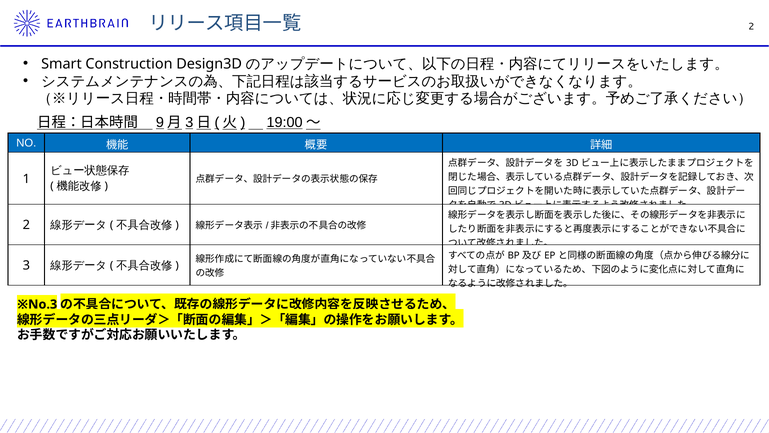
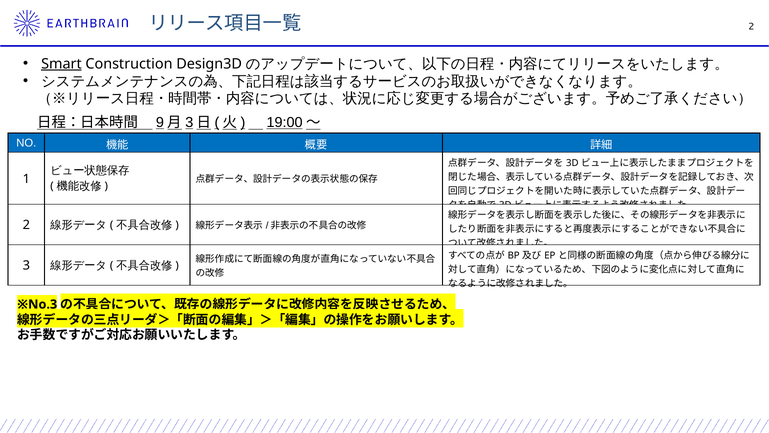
Smart underline: none -> present
